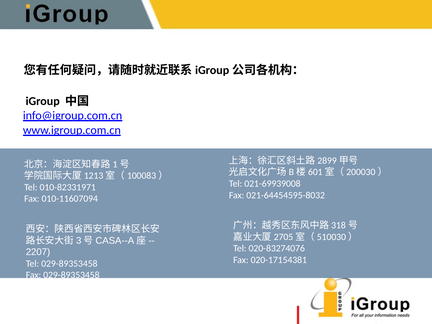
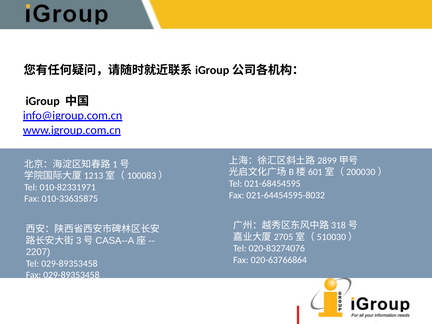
021-69939008: 021-69939008 -> 021-68454595
010-11607094: 010-11607094 -> 010-33635875
020-17154381: 020-17154381 -> 020-63766864
